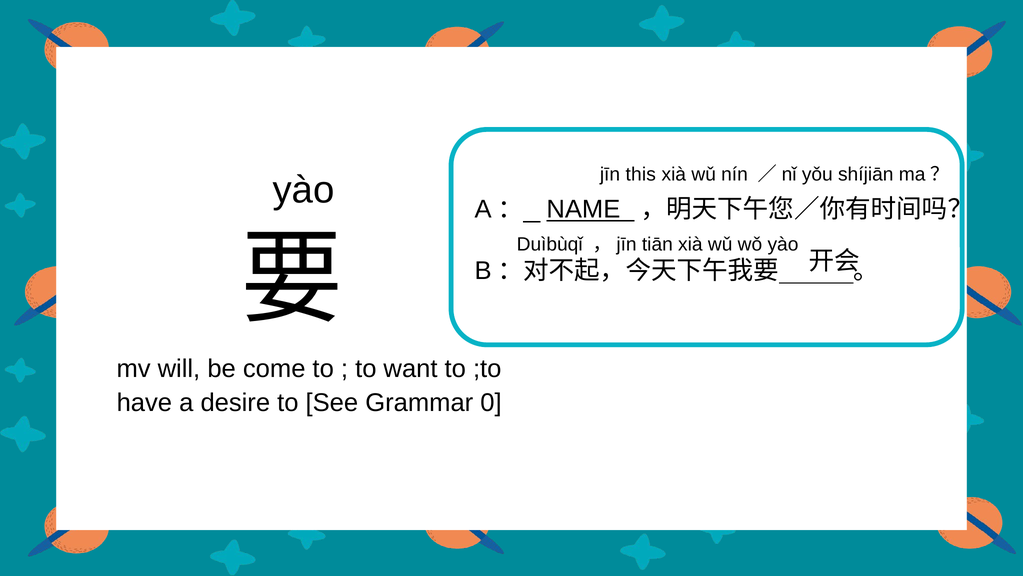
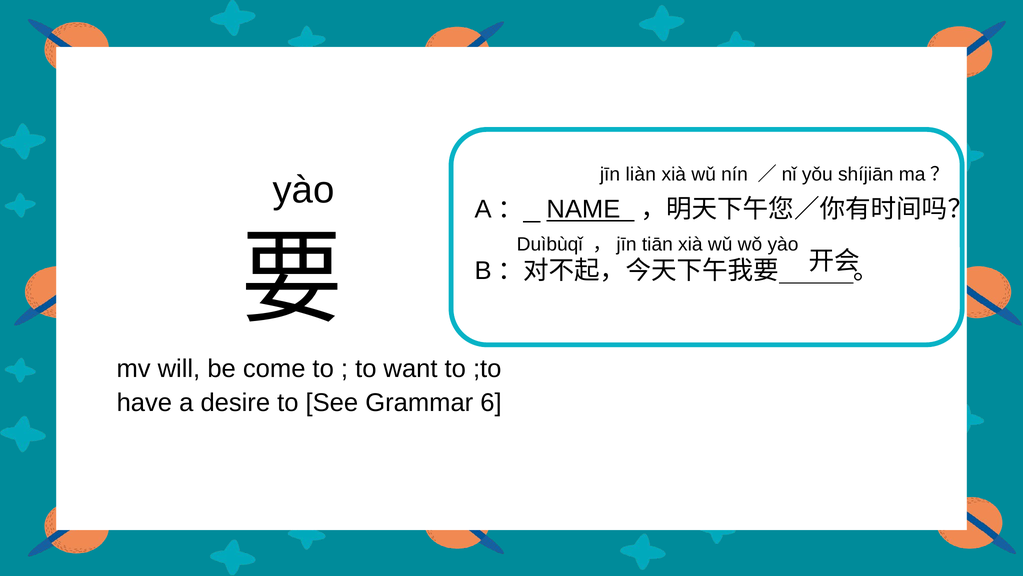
this: this -> liàn
0: 0 -> 6
